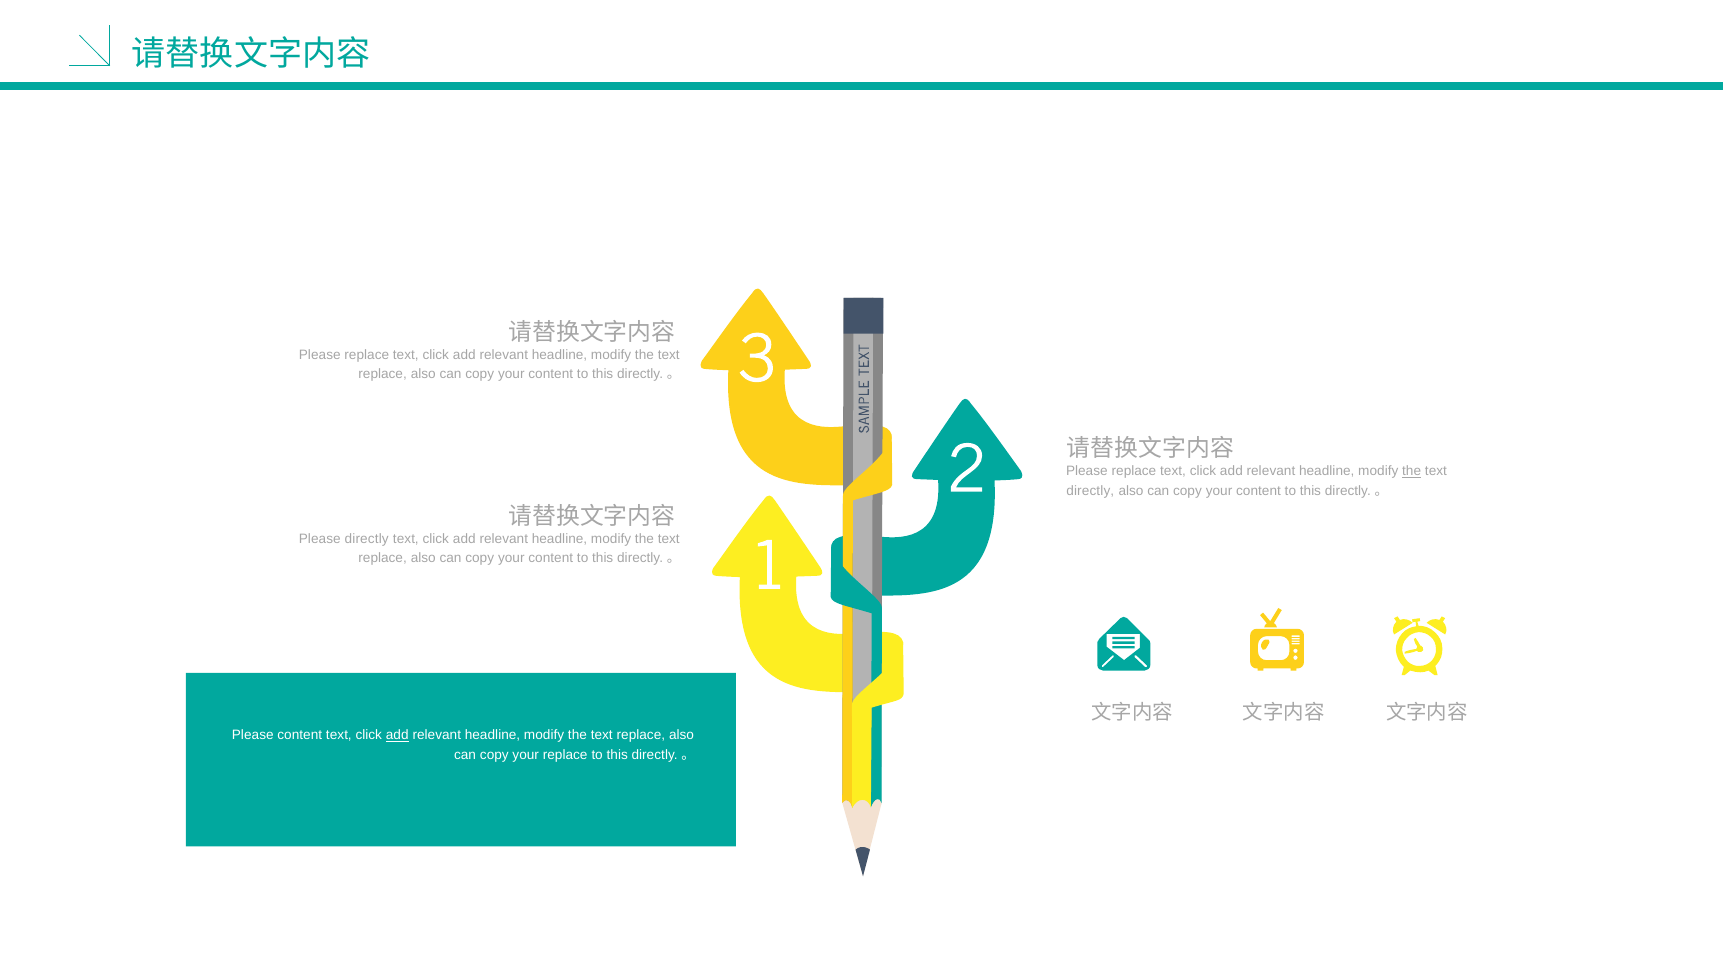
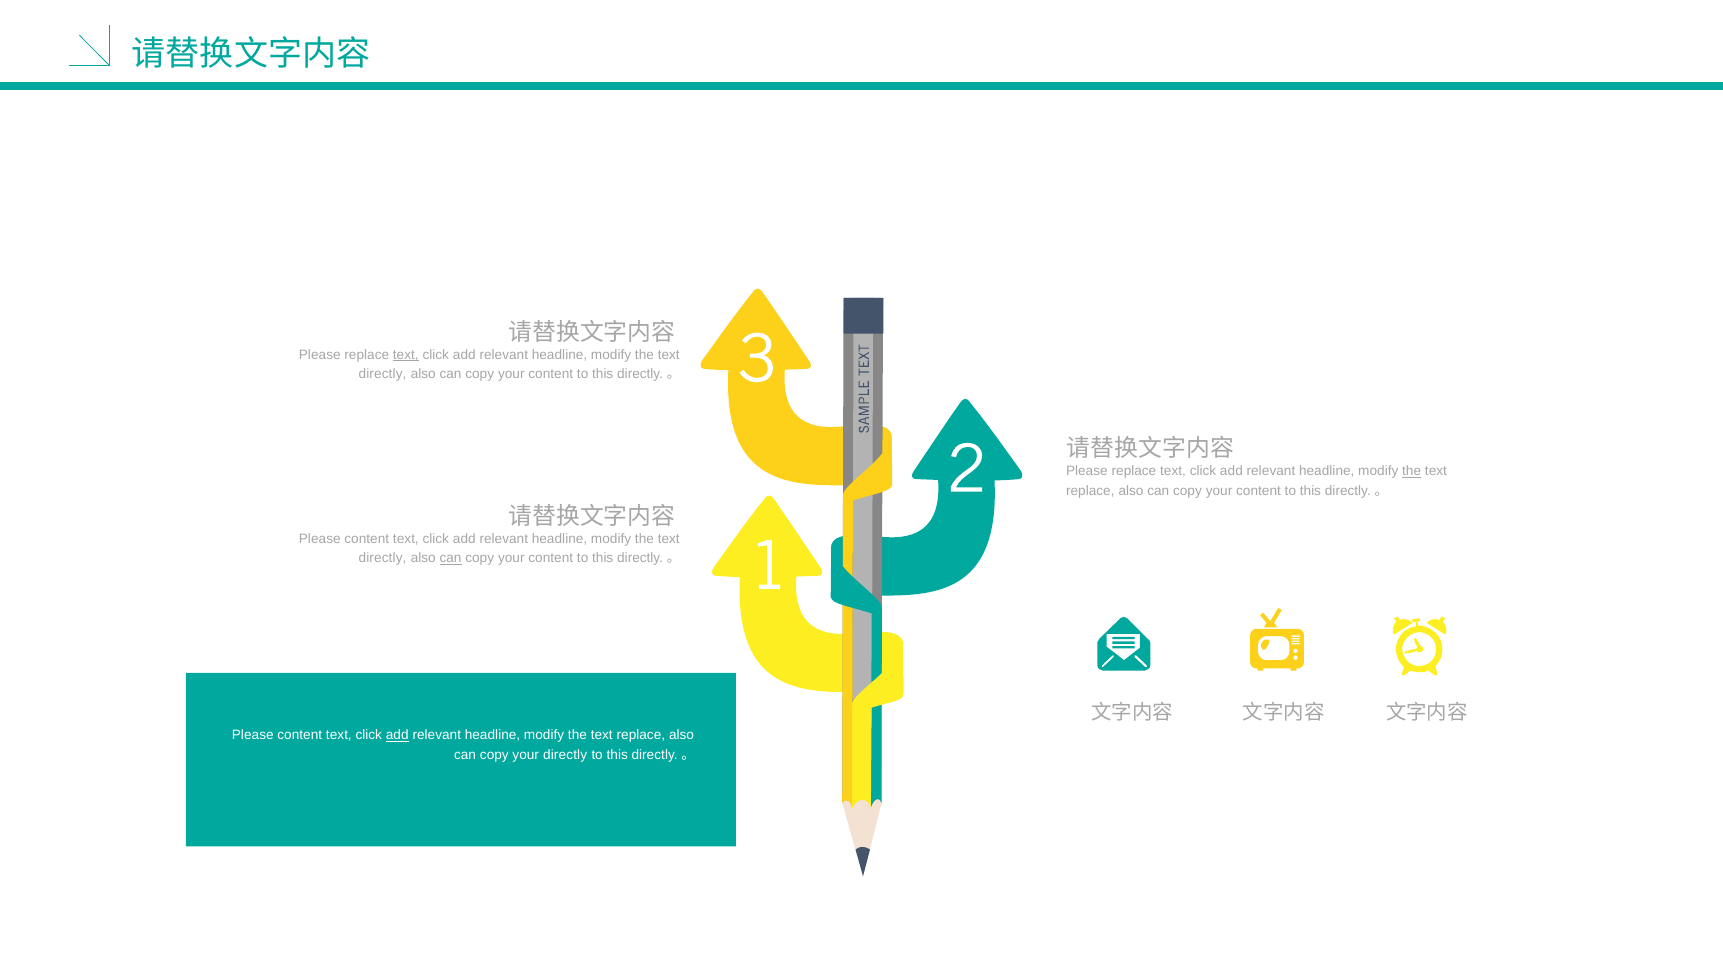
text at (406, 355) underline: none -> present
replace at (383, 374): replace -> directly
directly at (1090, 491): directly -> replace
directly at (367, 539): directly -> content
replace at (383, 558): replace -> directly
can at (451, 558) underline: none -> present
your replace: replace -> directly
